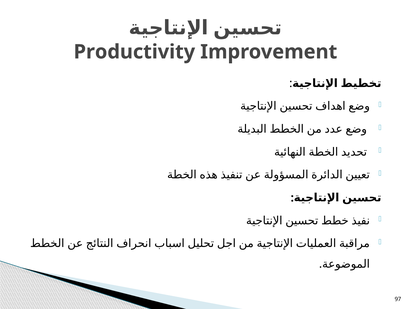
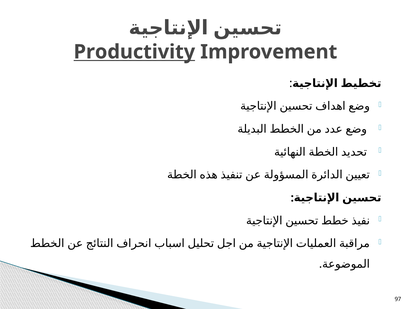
Productivity underline: none -> present
